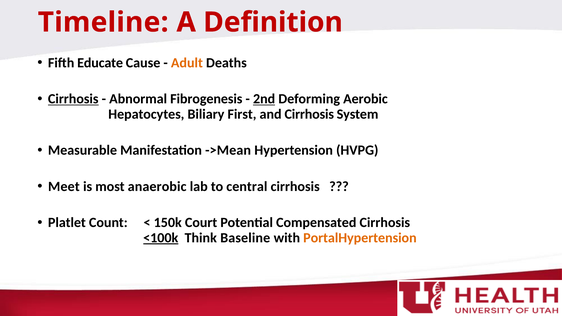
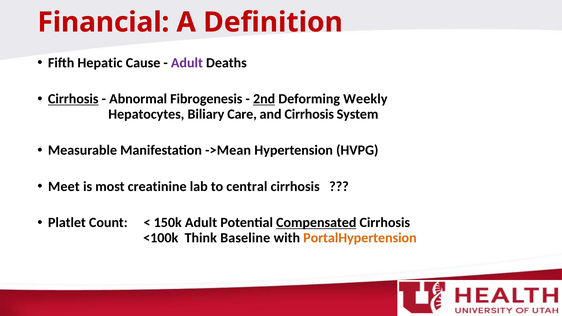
Timeline: Timeline -> Financial
Educate: Educate -> Hepatic
Adult at (187, 63) colour: orange -> purple
Aerobic: Aerobic -> Weekly
First: First -> Care
anaerobic: anaerobic -> creatinine
150k Court: Court -> Adult
Compensated underline: none -> present
<100k underline: present -> none
